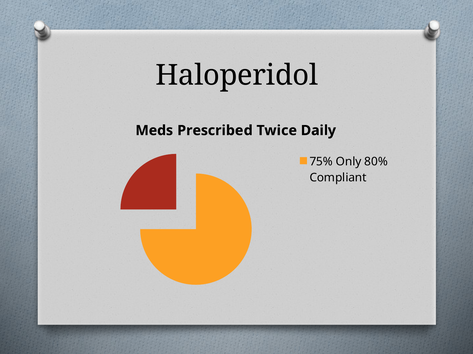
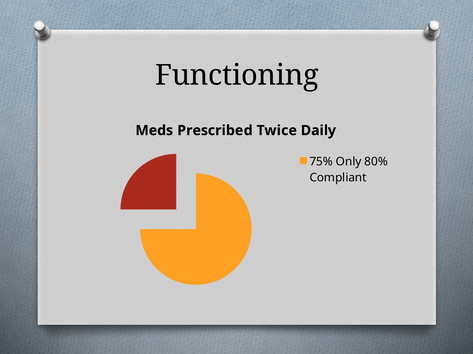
Haloperidol: Haloperidol -> Functioning
